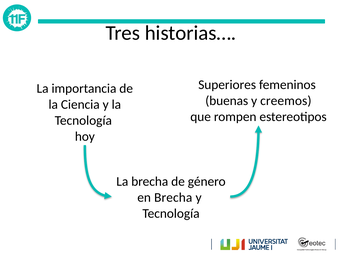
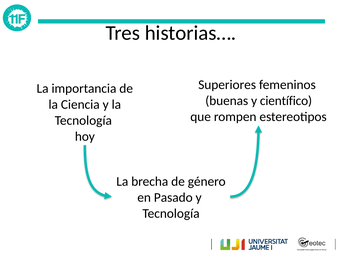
creemos: creemos -> científico
en Brecha: Brecha -> Pasado
